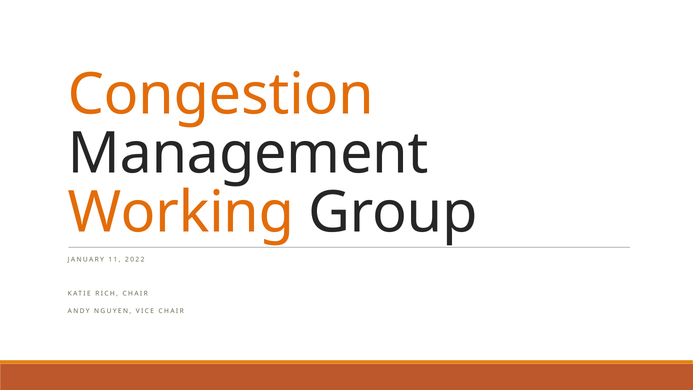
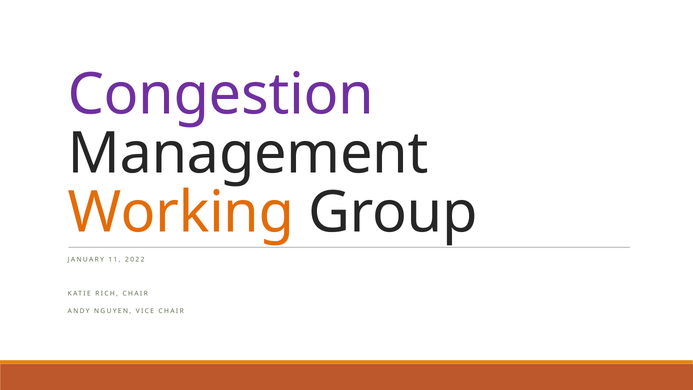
Congestion colour: orange -> purple
